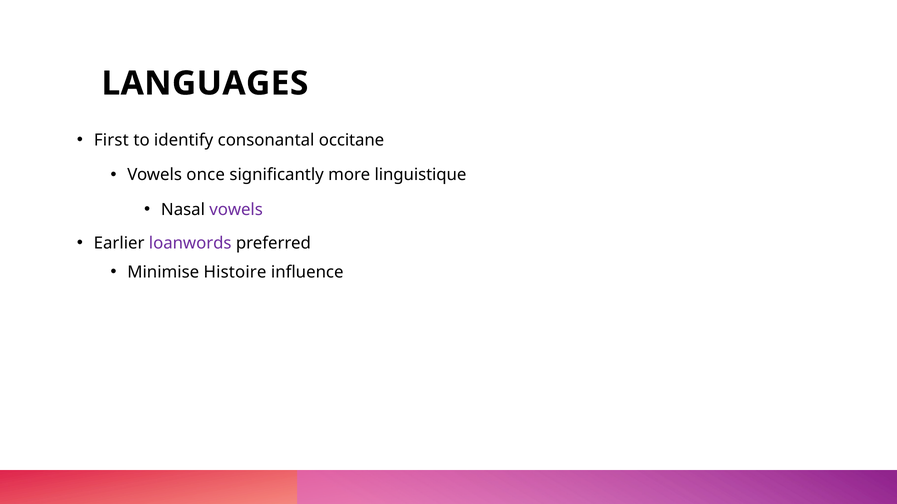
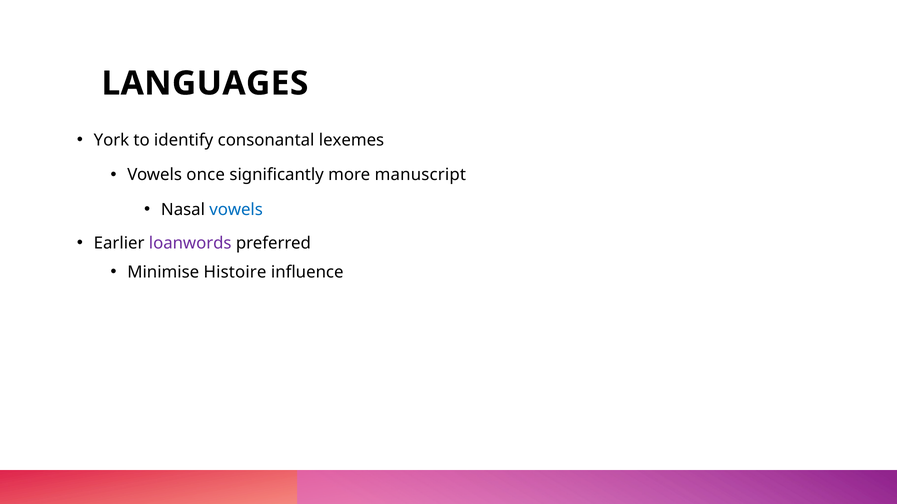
First: First -> York
occitane: occitane -> lexemes
linguistique: linguistique -> manuscript
vowels at (236, 210) colour: purple -> blue
